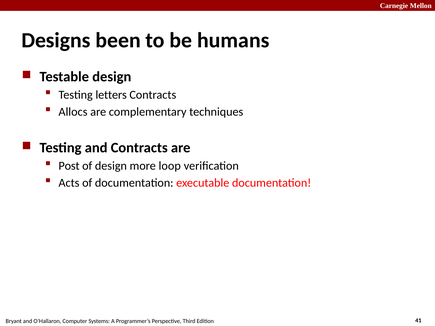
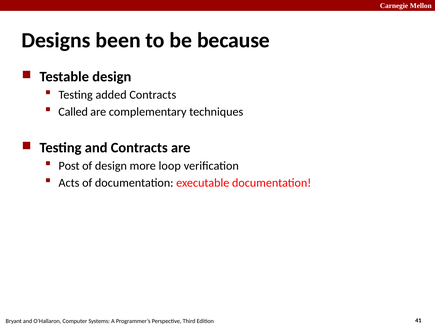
humans: humans -> because
letters: letters -> added
Allocs: Allocs -> Called
